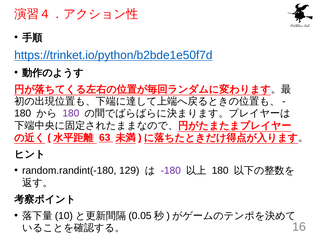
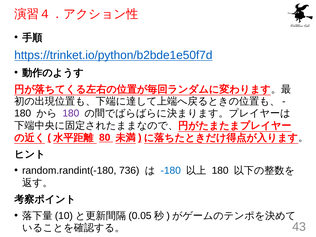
63: 63 -> 80
129: 129 -> 736
-180 colour: purple -> blue
16: 16 -> 43
